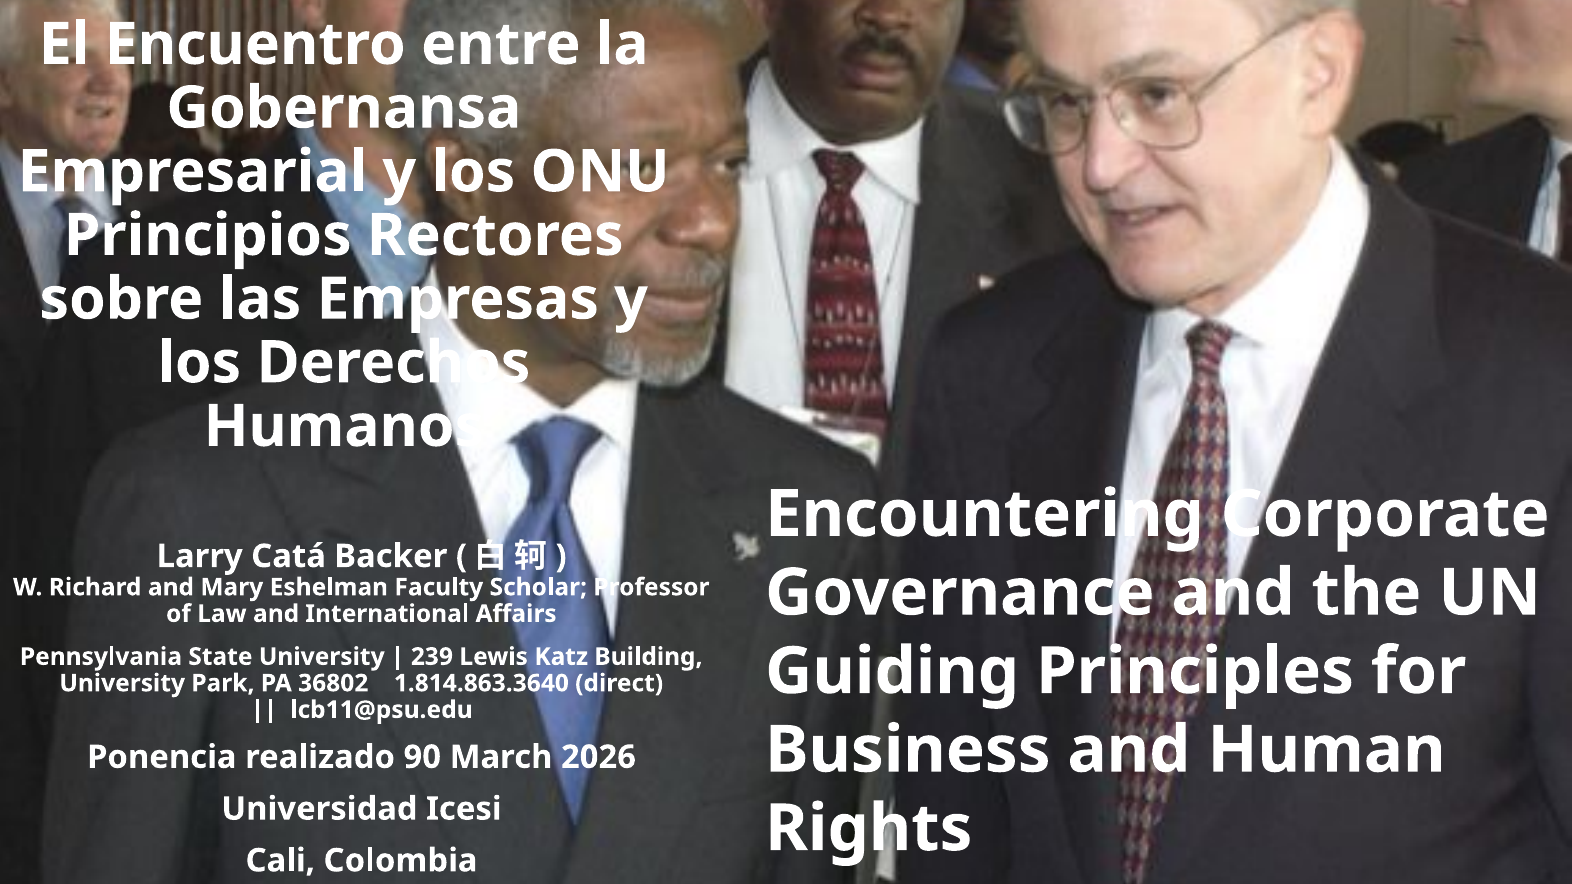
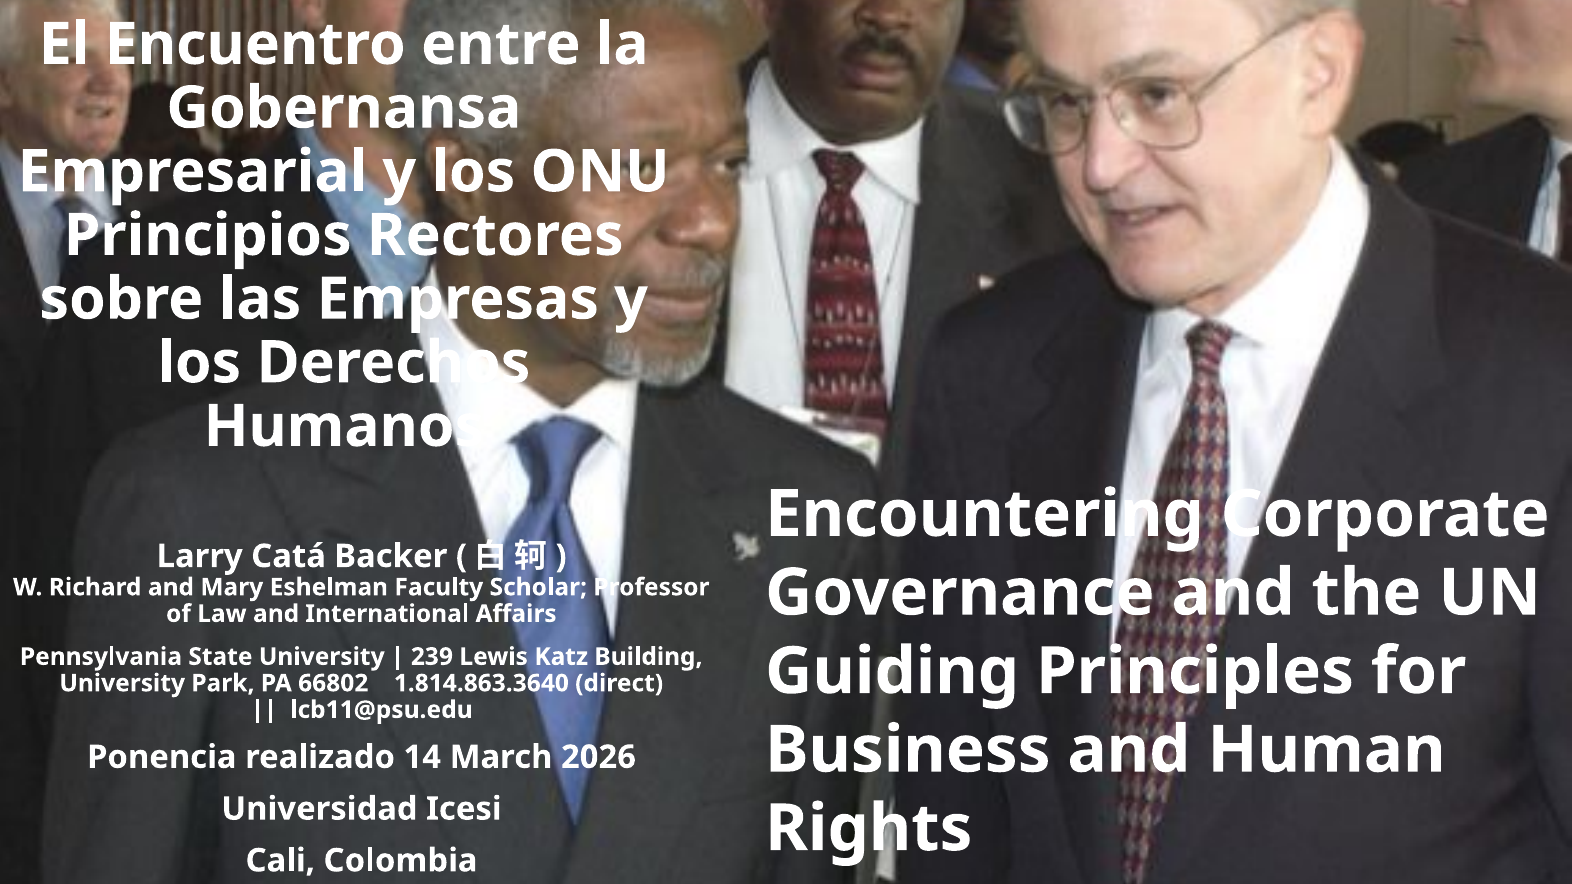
36802: 36802 -> 66802
90: 90 -> 14
